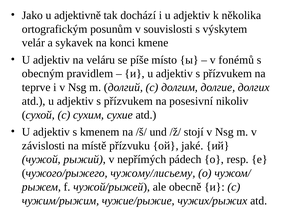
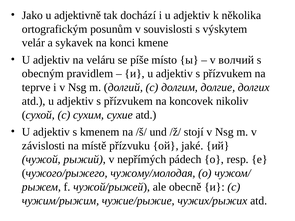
fonémů: fonémů -> волчий
posesivní: posesivní -> koncovek
чужому/лисьему: чужому/лисьему -> чужому/молодая
